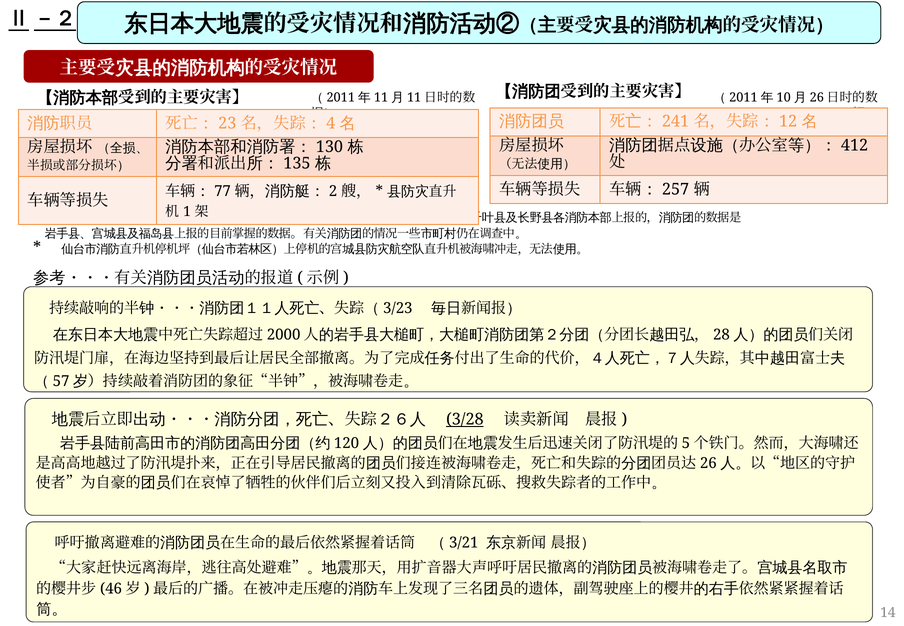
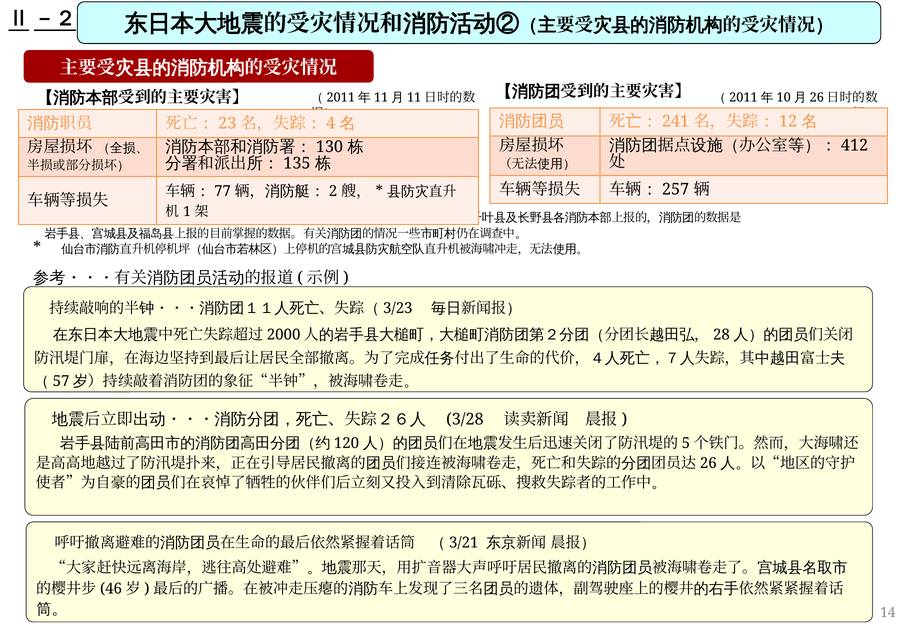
3/28 underline: present -> none
